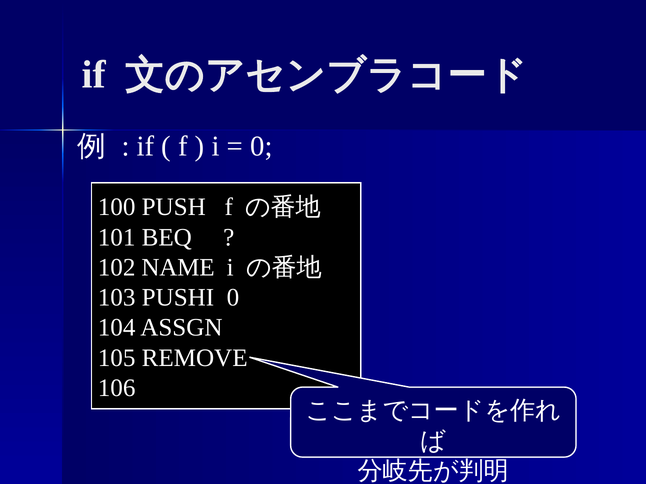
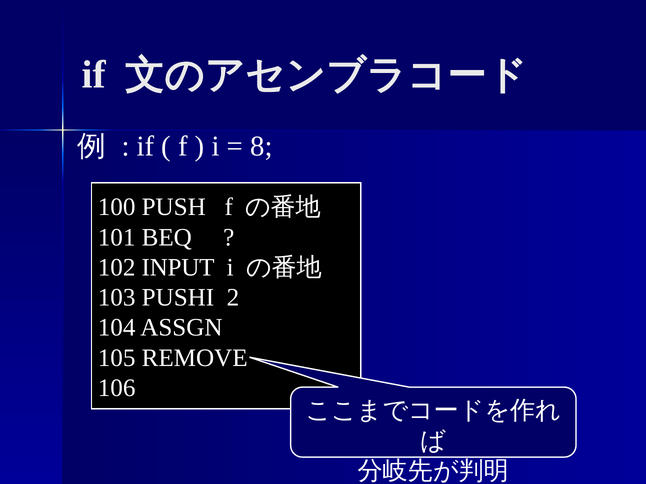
0 at (261, 146): 0 -> 8
NAME: NAME -> INPUT
PUSHI 0: 0 -> 2
